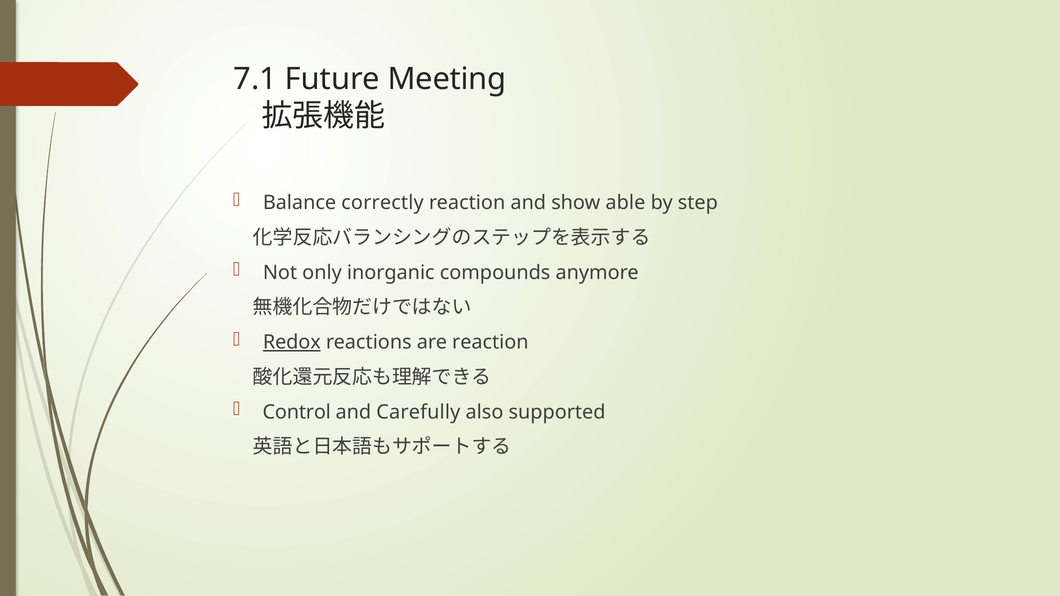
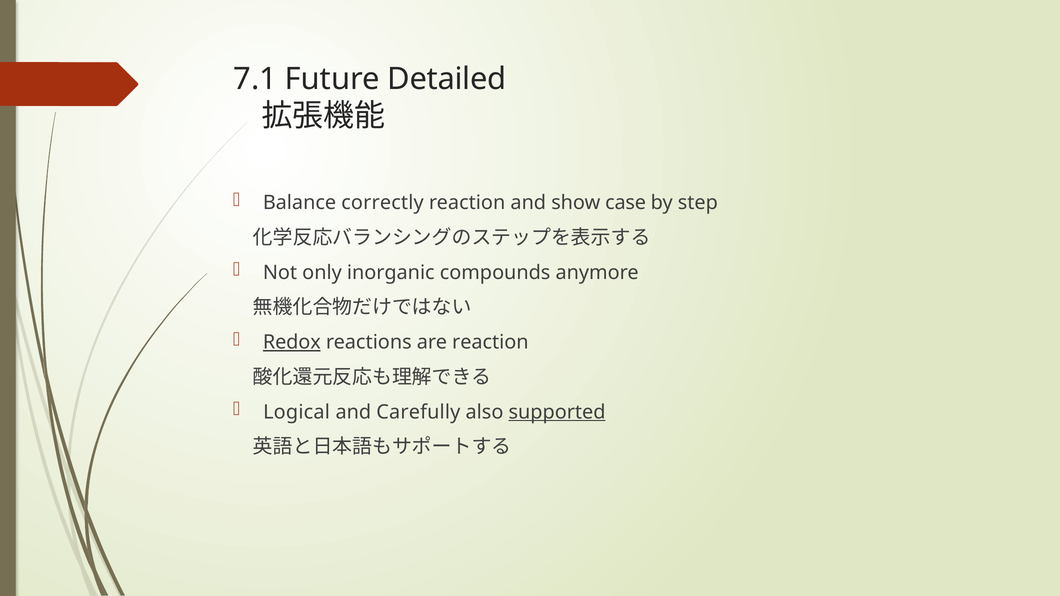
Meeting: Meeting -> Detailed
able: able -> case
Control: Control -> Logical
supported underline: none -> present
